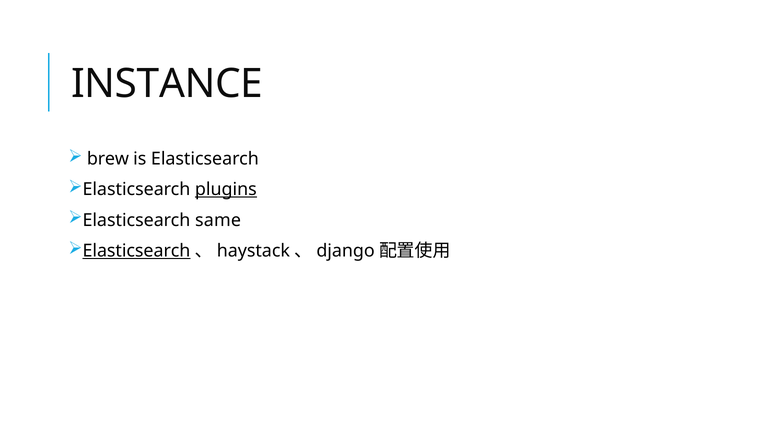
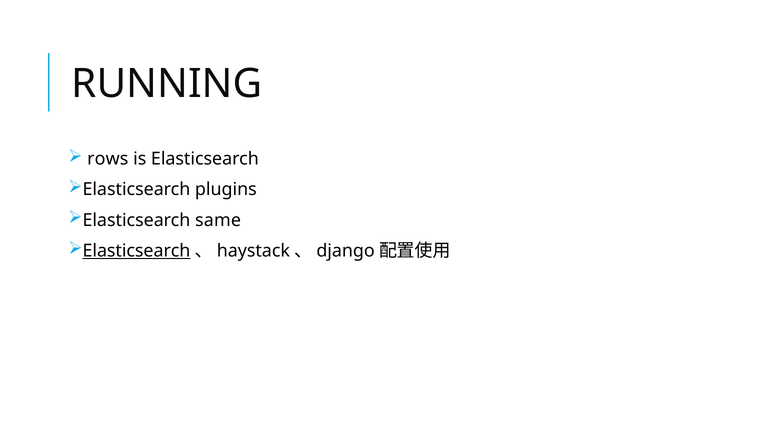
INSTANCE: INSTANCE -> RUNNING
brew: brew -> rows
plugins underline: present -> none
